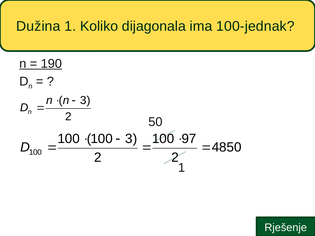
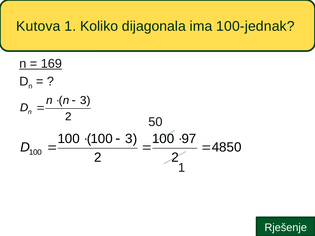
Dužina: Dužina -> Kutova
190: 190 -> 169
